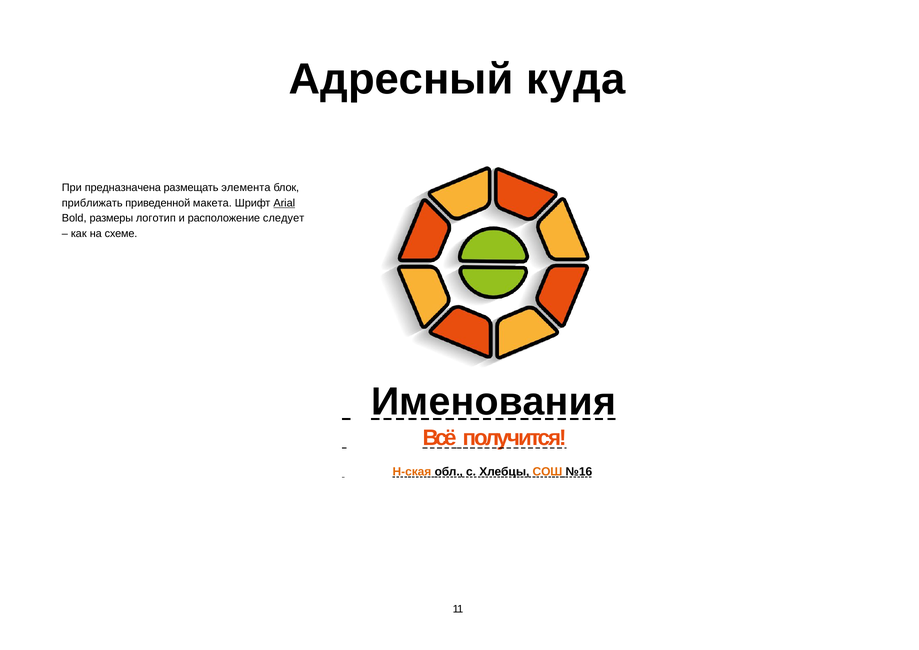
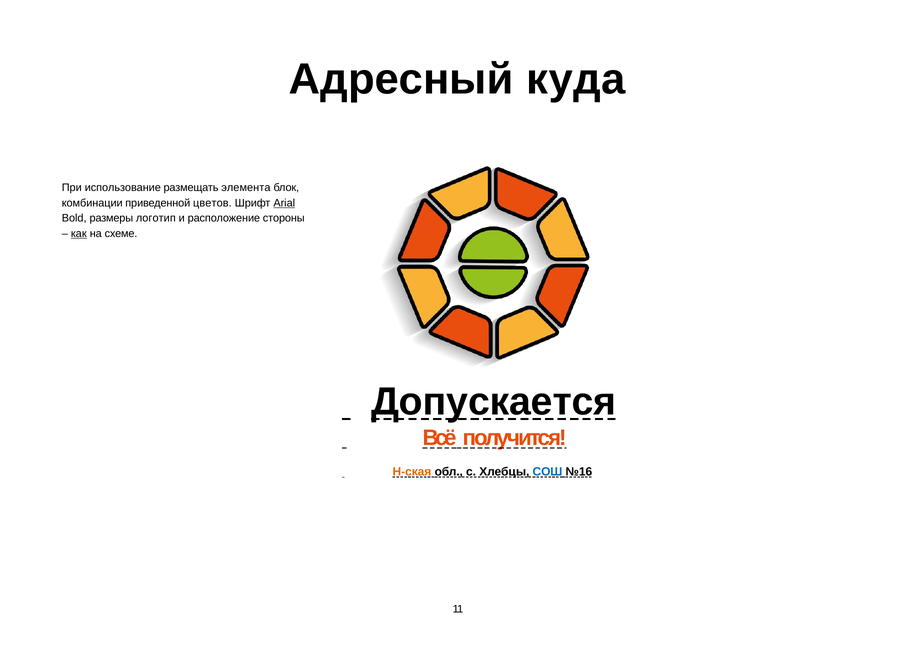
предназначена: предназначена -> использование
приближать: приближать -> комбинации
макета: макета -> цветов
следует: следует -> стороны
как underline: none -> present
Именования: Именования -> Допускается
СОШ colour: orange -> blue
